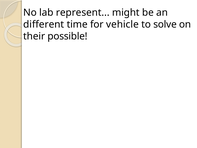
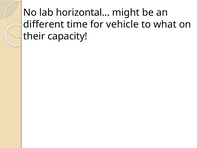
represent: represent -> horizontal
solve: solve -> what
possible: possible -> capacity
